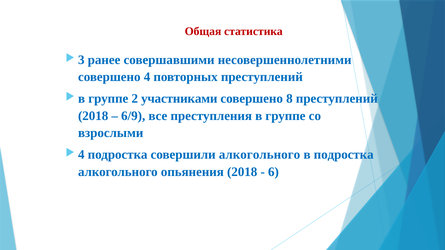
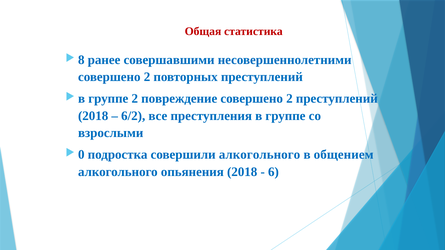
3: 3 -> 8
4 at (147, 77): 4 -> 2
участниками: участниками -> повреждение
8 at (289, 99): 8 -> 2
6/9: 6/9 -> 6/2
4 at (81, 155): 4 -> 0
в подростка: подростка -> общением
